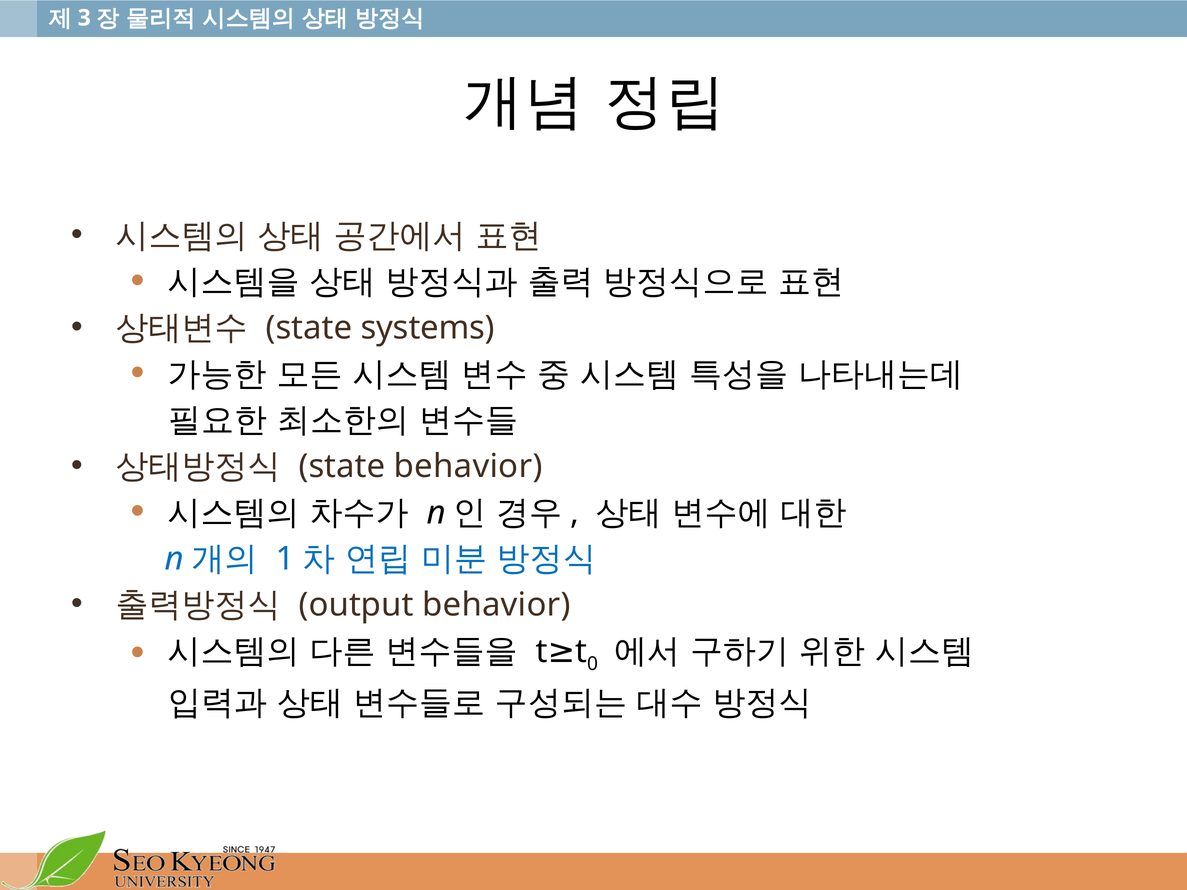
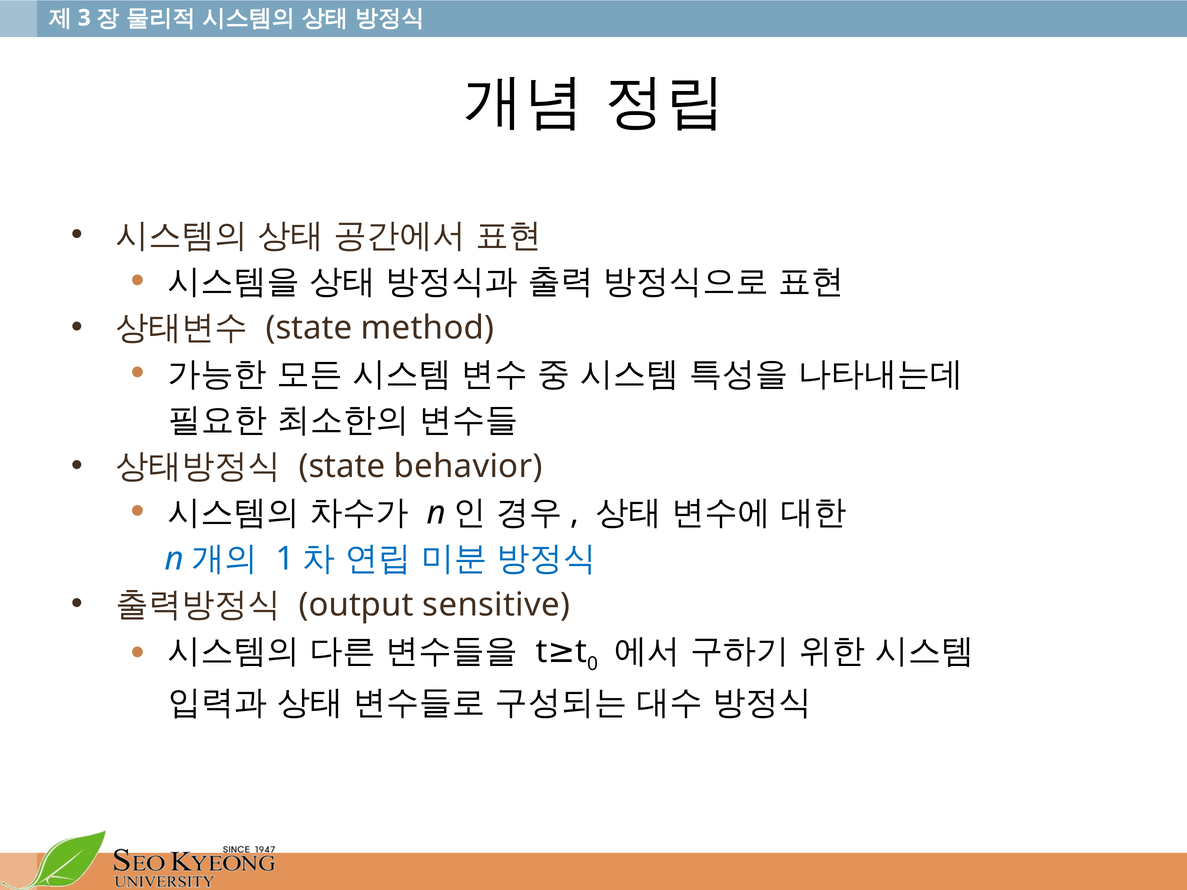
systems: systems -> method
output behavior: behavior -> sensitive
